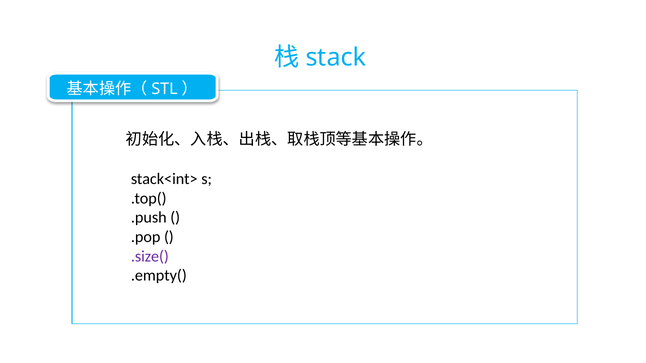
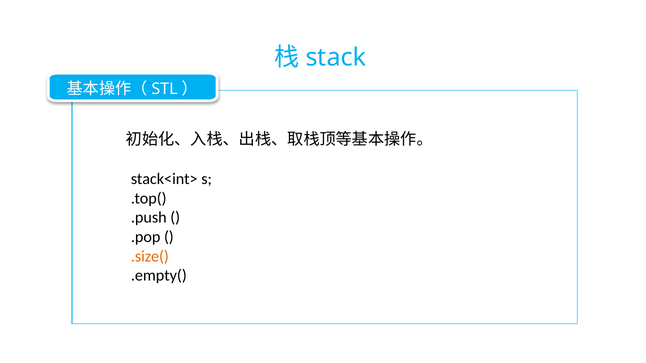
.size( colour: purple -> orange
